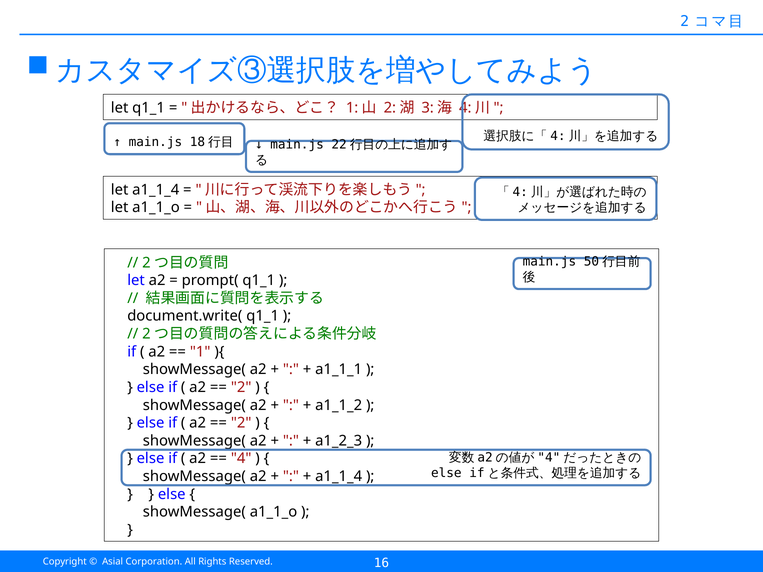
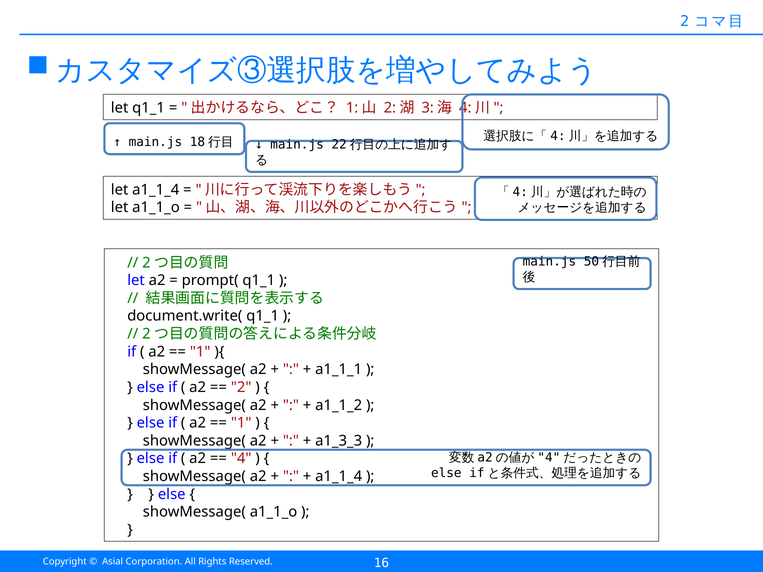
2 at (241, 423): 2 -> 1
a1_2_3: a1_2_3 -> a1_3_3
